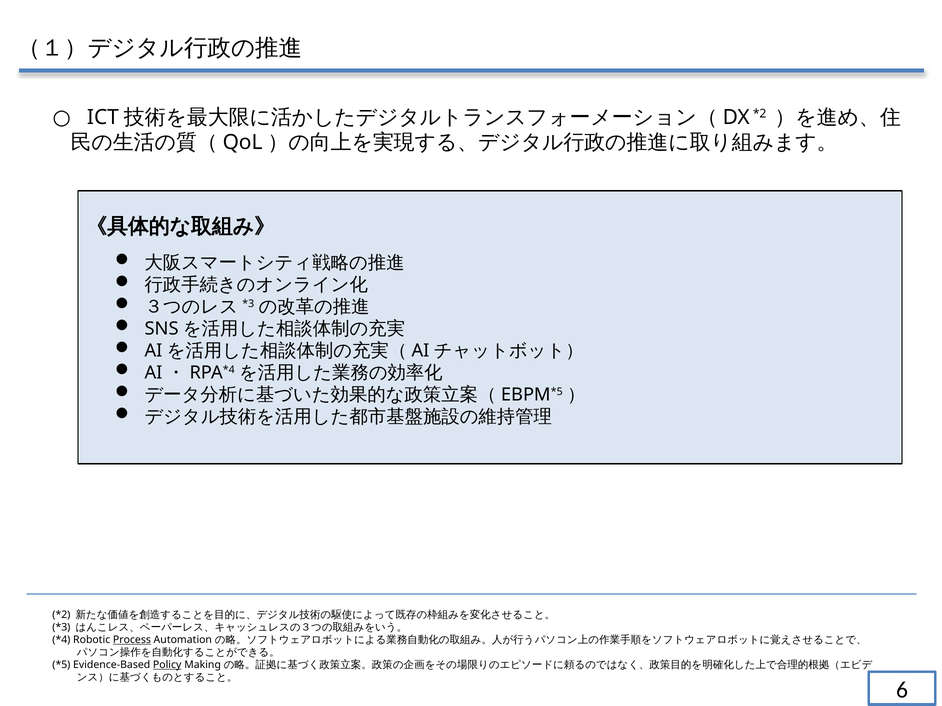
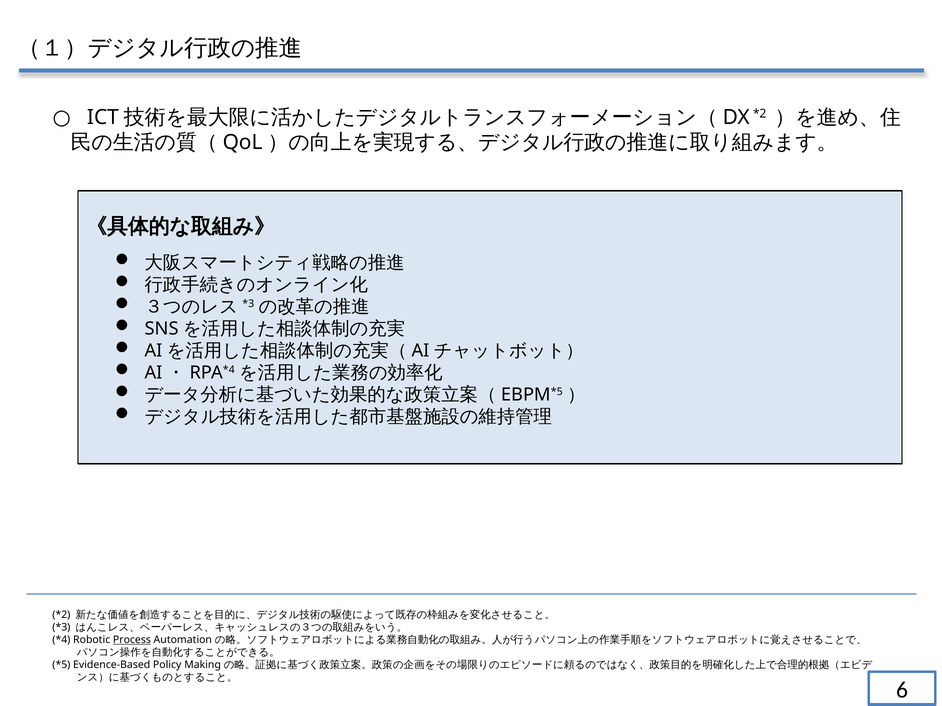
Policy underline: present -> none
